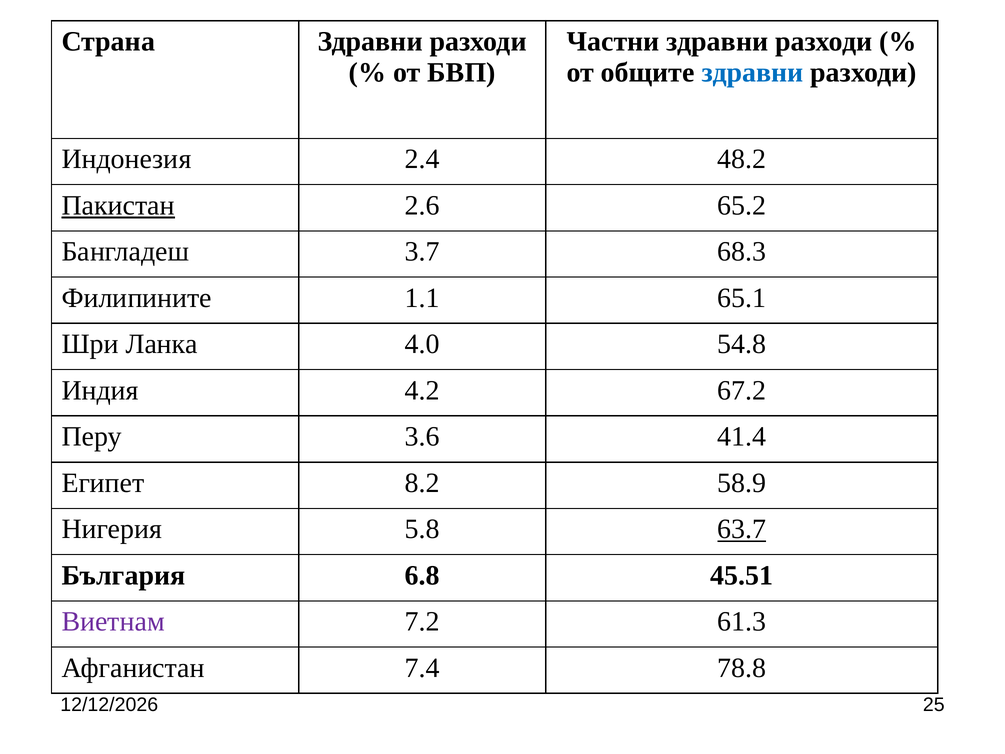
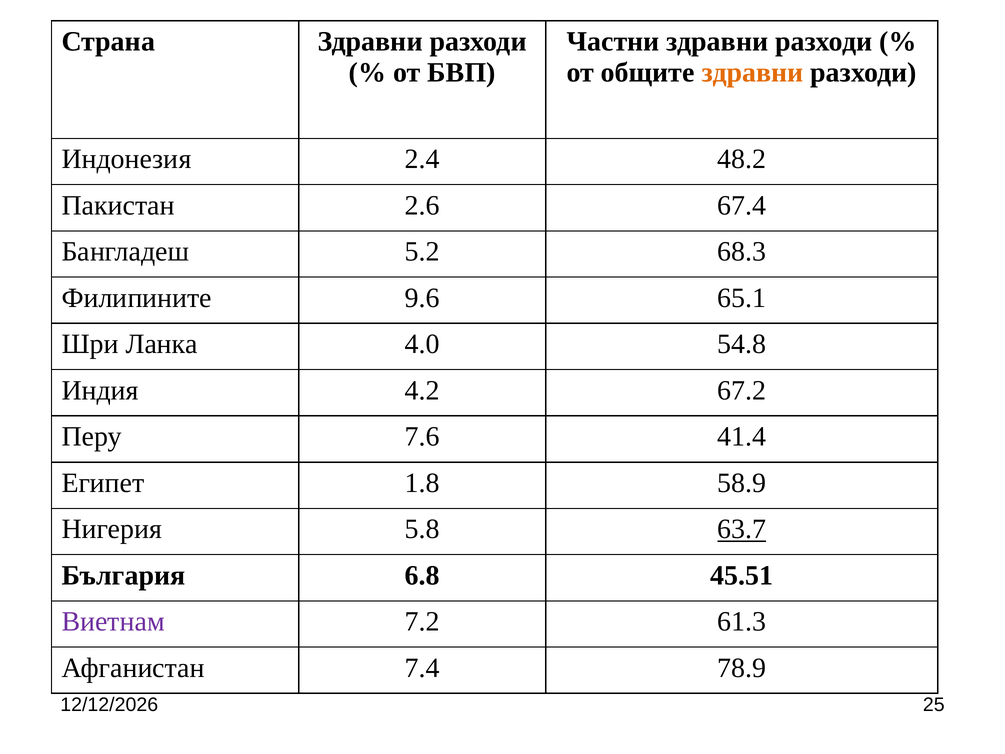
здравни at (752, 73) colour: blue -> orange
Пакистан underline: present -> none
65.2: 65.2 -> 67.4
3.7: 3.7 -> 5.2
1.1: 1.1 -> 9.6
3.6: 3.6 -> 7.6
8.2: 8.2 -> 1.8
78.8: 78.8 -> 78.9
